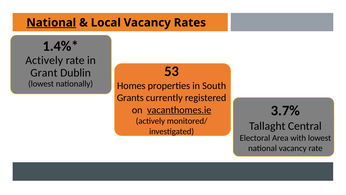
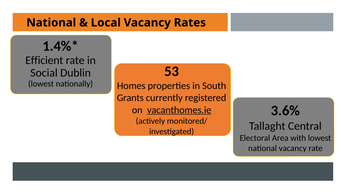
National at (51, 23) underline: present -> none
Actively at (44, 60): Actively -> Efficient
Grant: Grant -> Social
3.7%: 3.7% -> 3.6%
